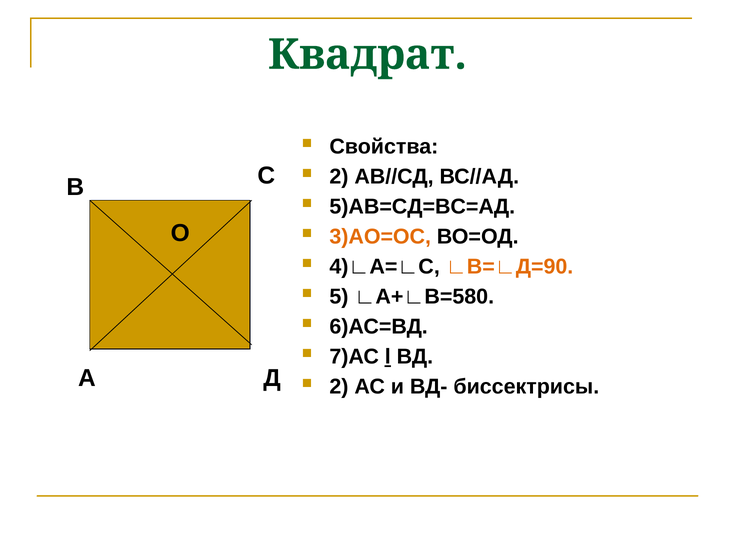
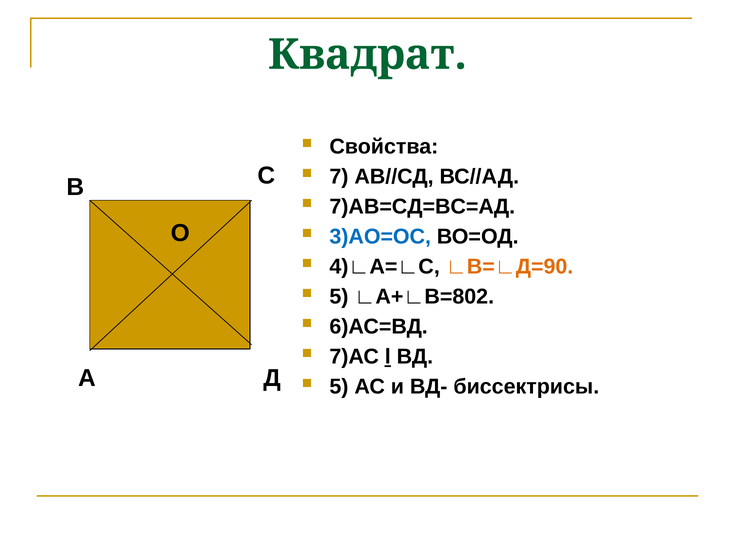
2 at (339, 177): 2 -> 7
5)АВ=СД=ВС=АД: 5)АВ=СД=ВС=АД -> 7)АВ=СД=ВС=АД
3)АО=ОС colour: orange -> blue
∟А+∟В=580: ∟А+∟В=580 -> ∟А+∟В=802
2 at (339, 387): 2 -> 5
